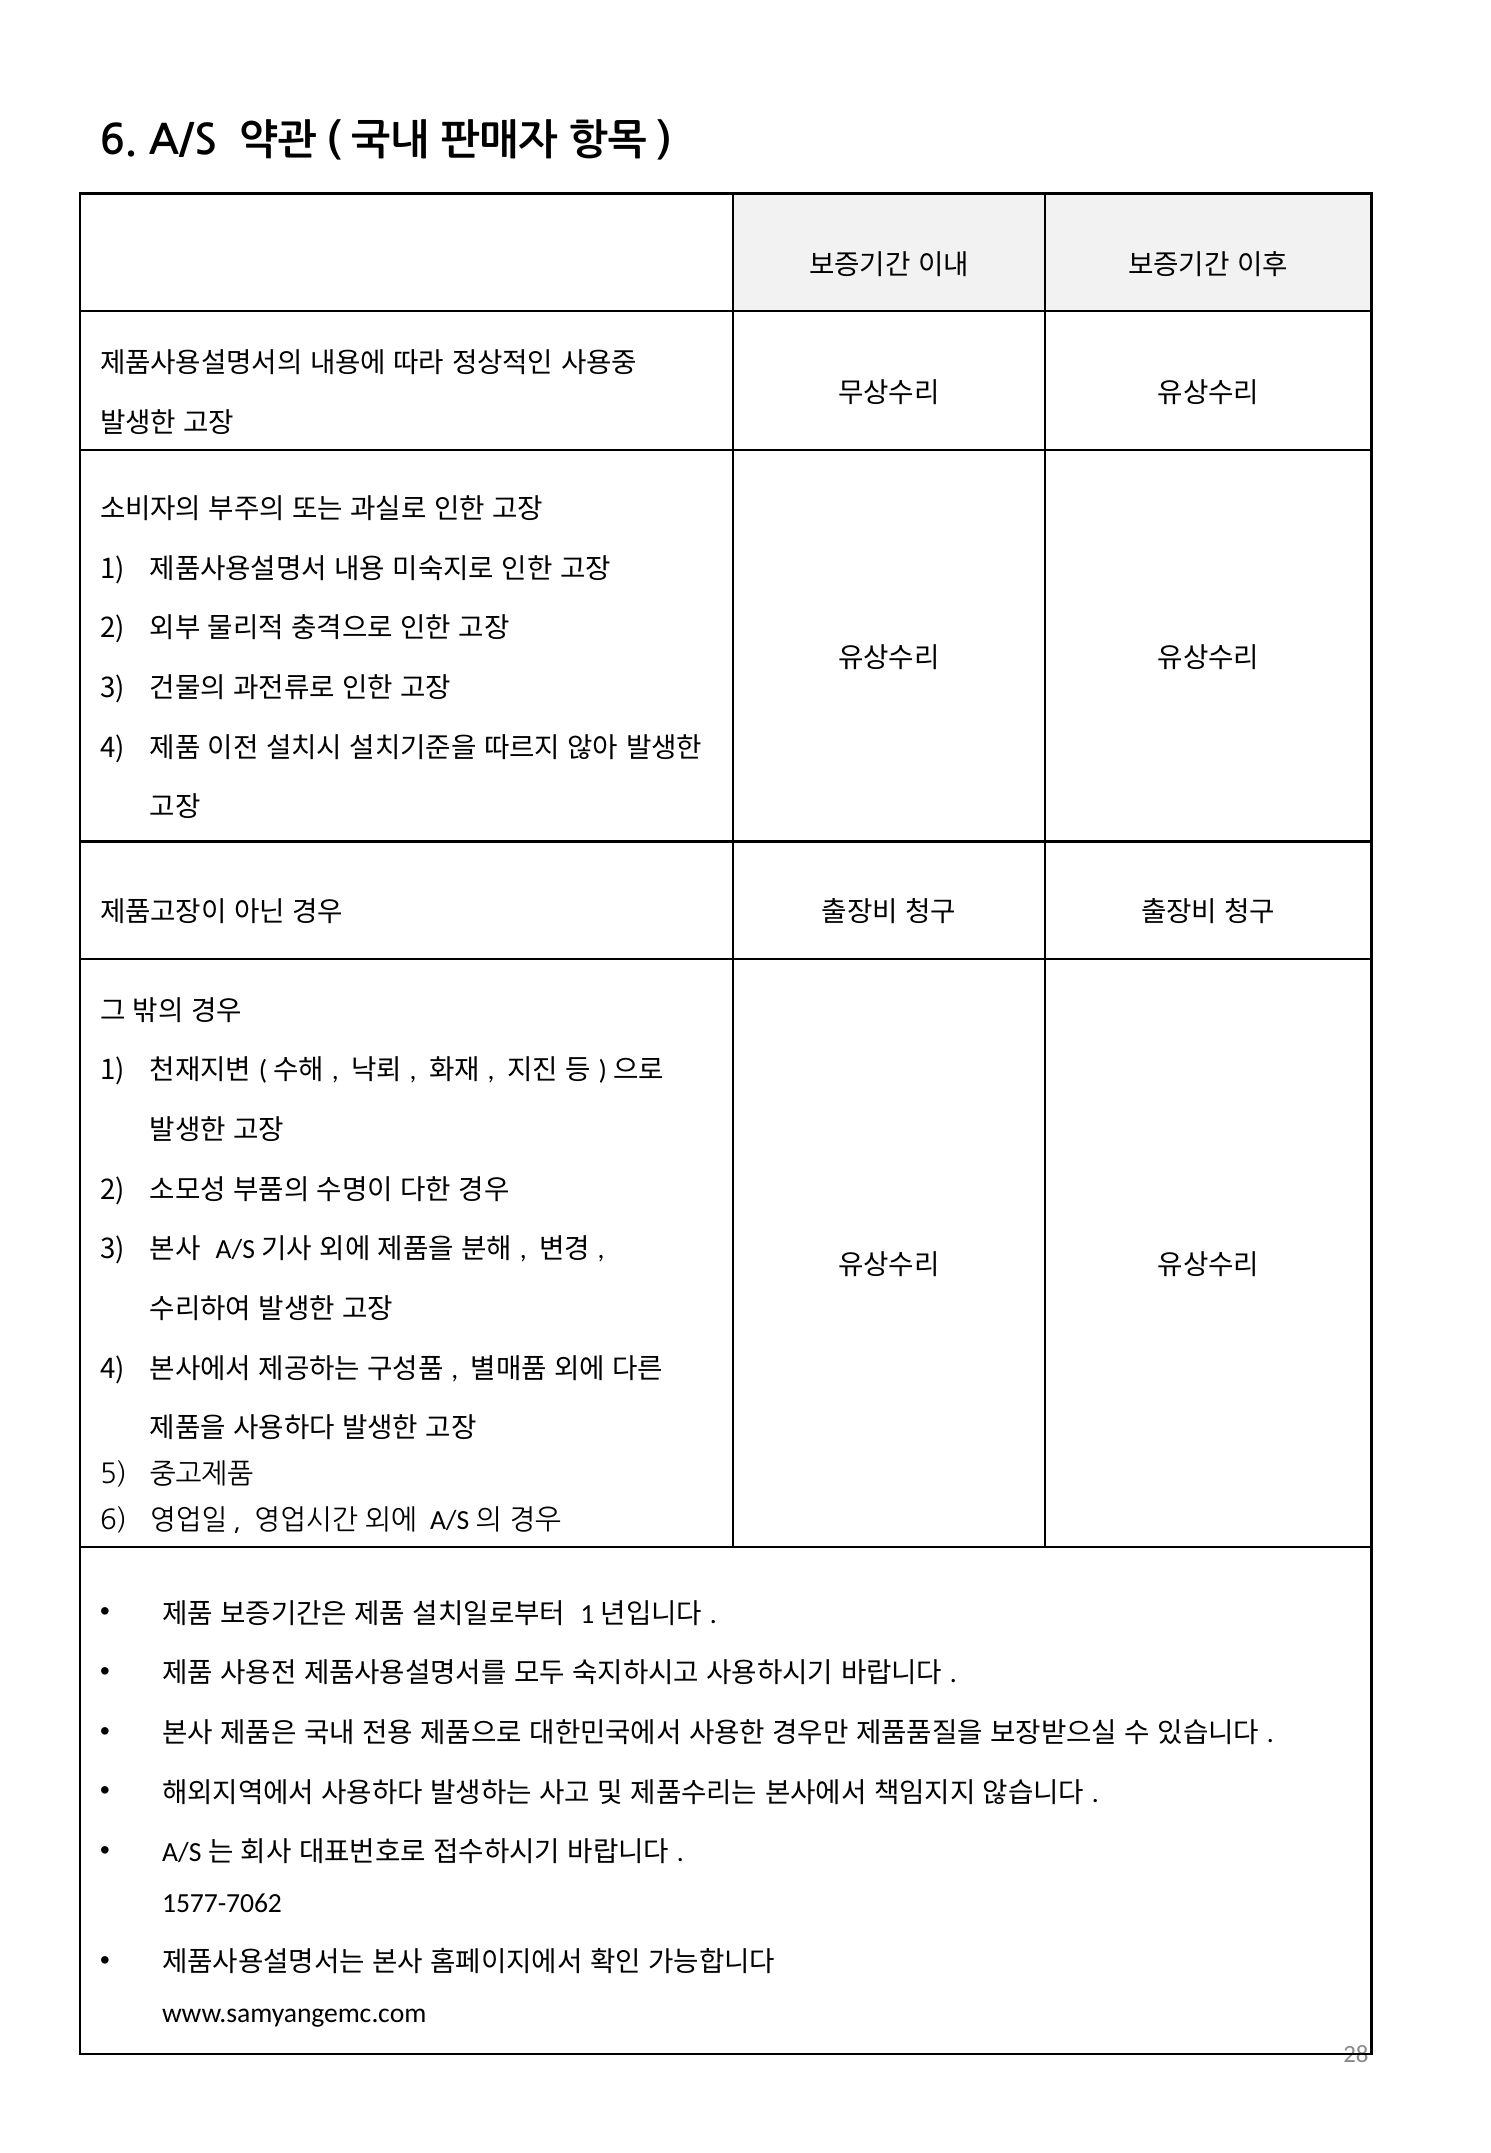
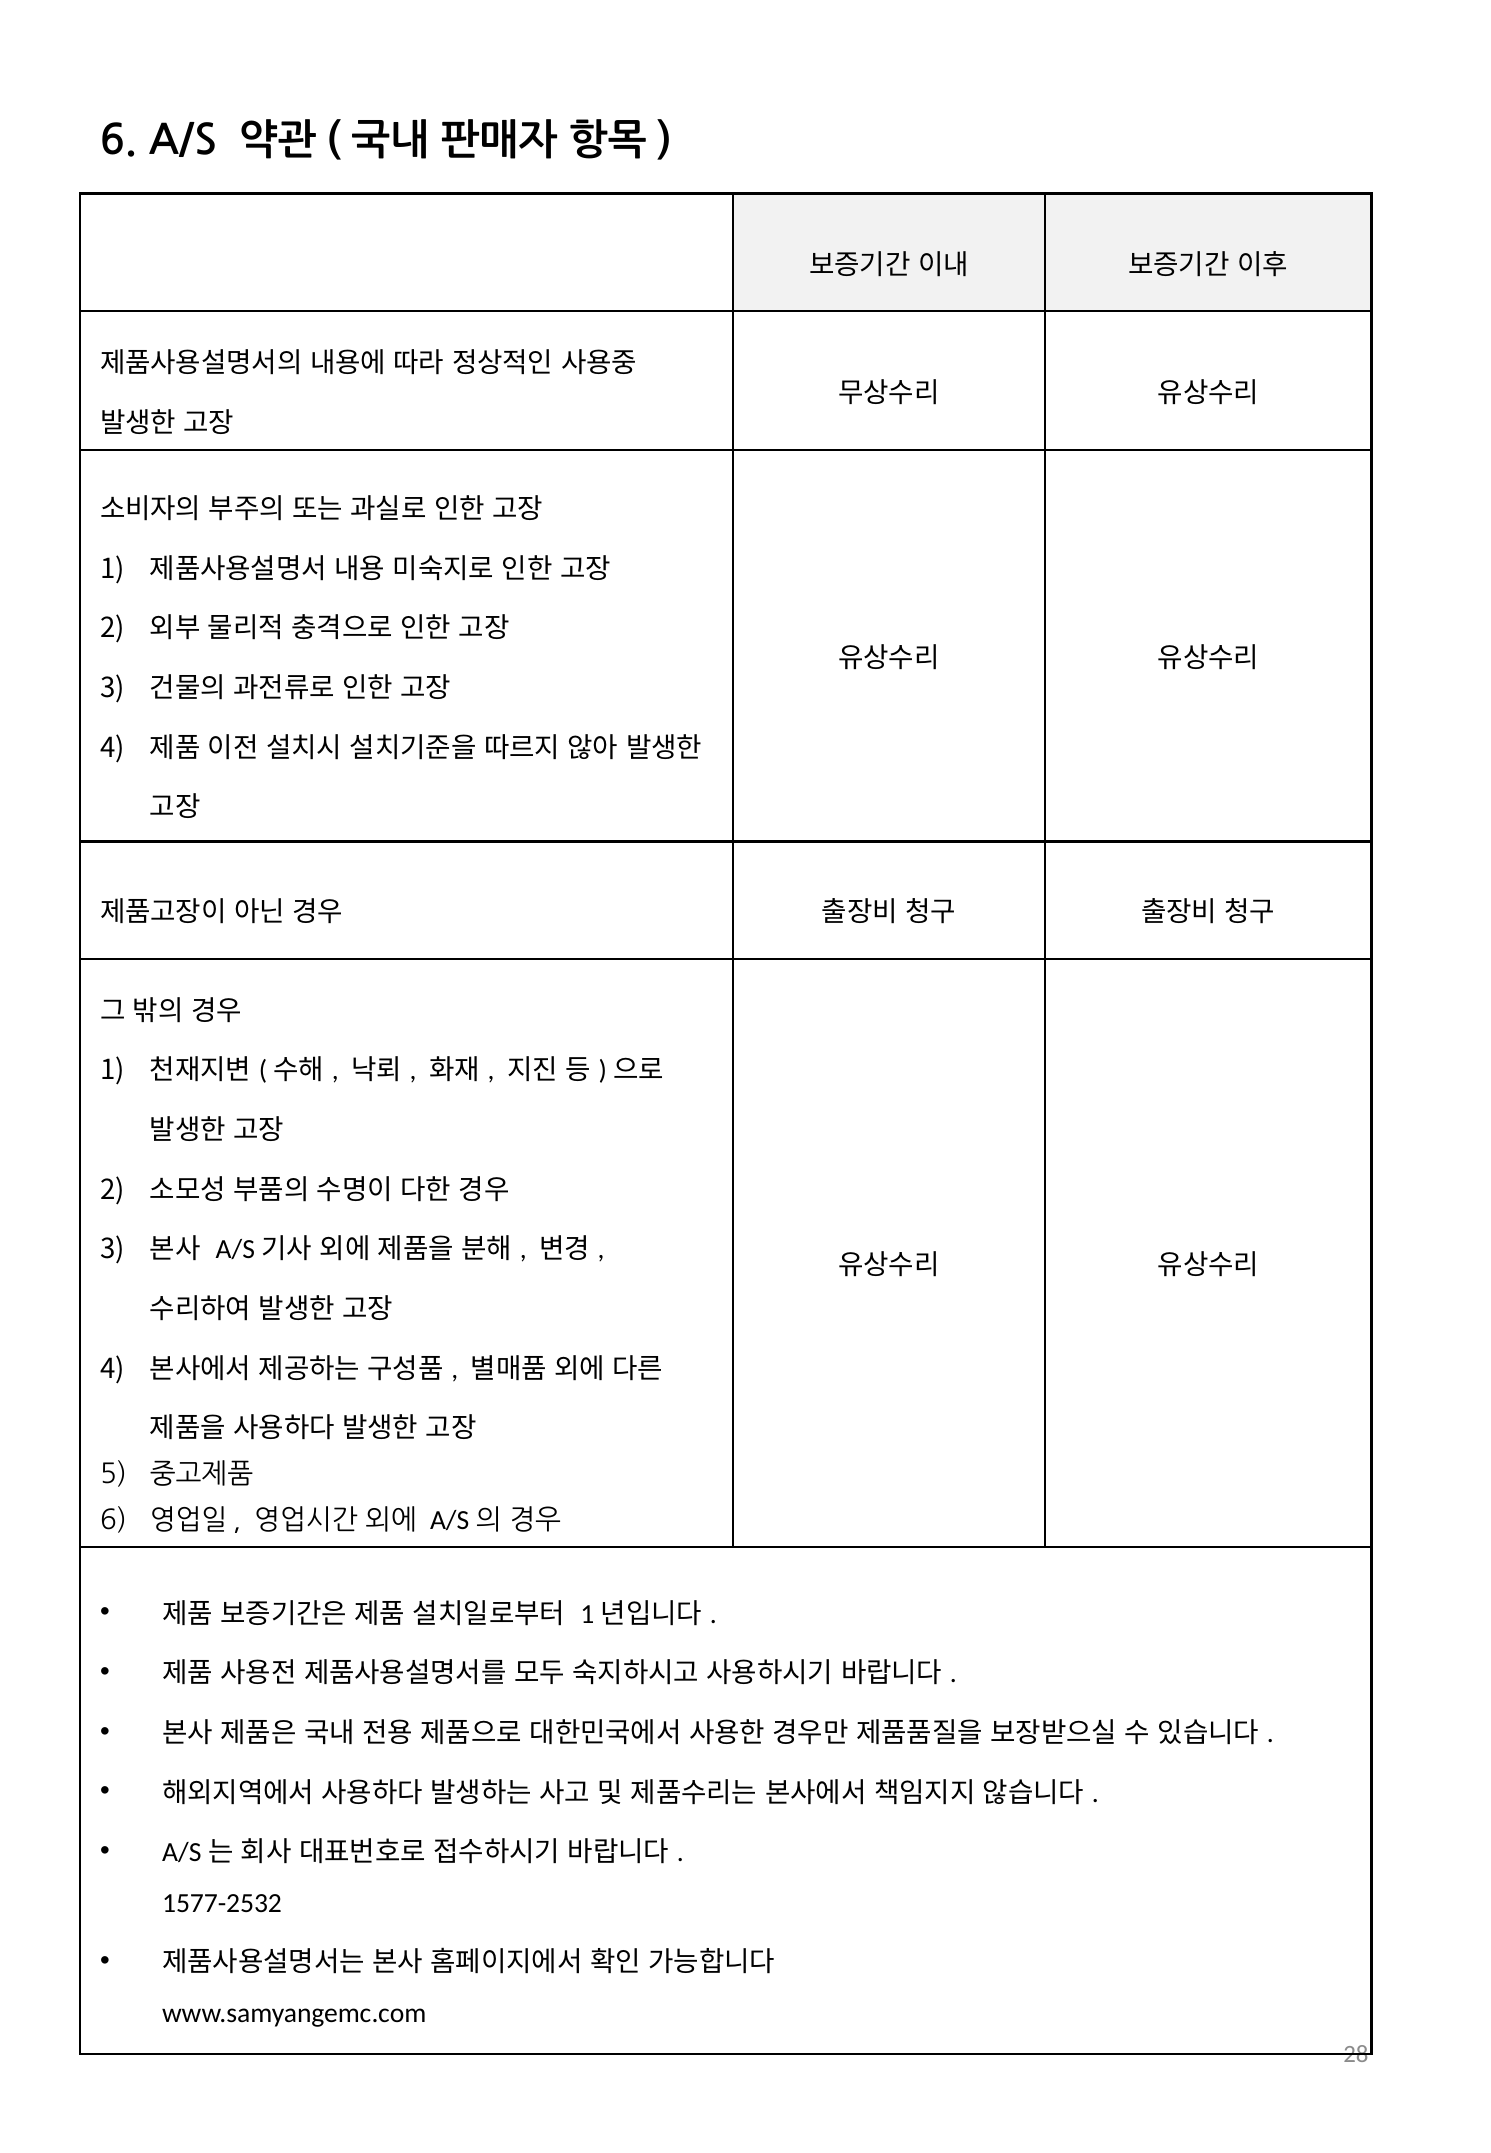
1577-7062: 1577-7062 -> 1577-2532
